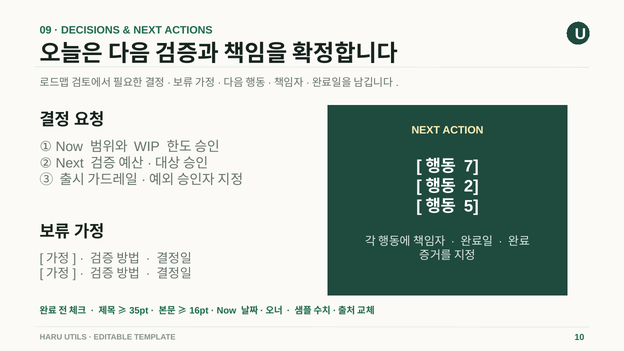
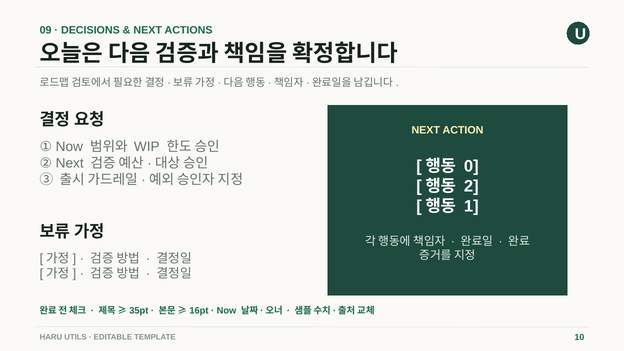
7: 7 -> 0
5: 5 -> 1
